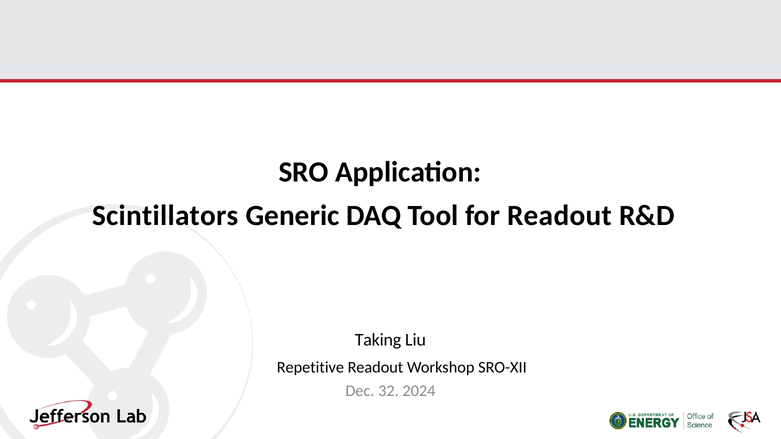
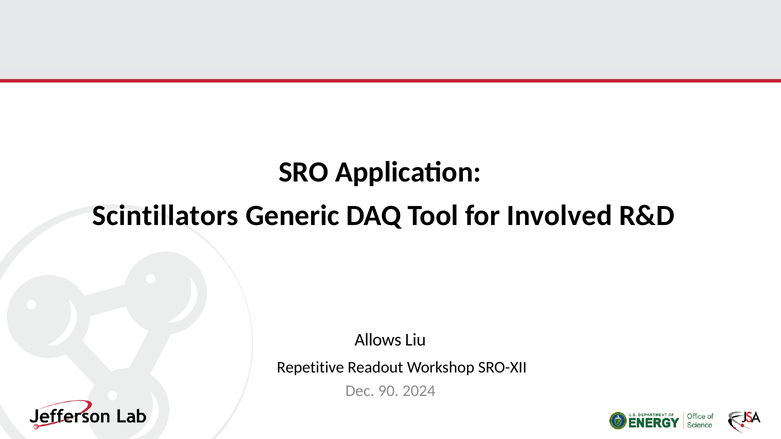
for Readout: Readout -> Involved
Taking: Taking -> Allows
32: 32 -> 90
